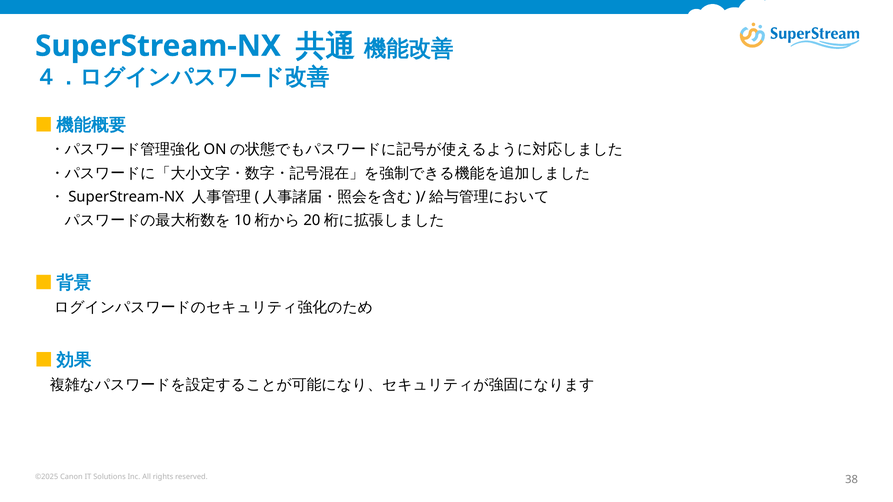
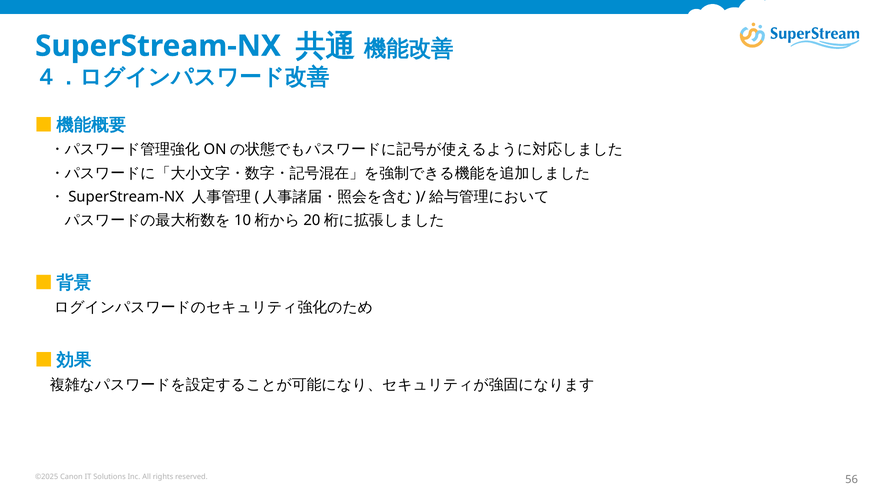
38: 38 -> 56
